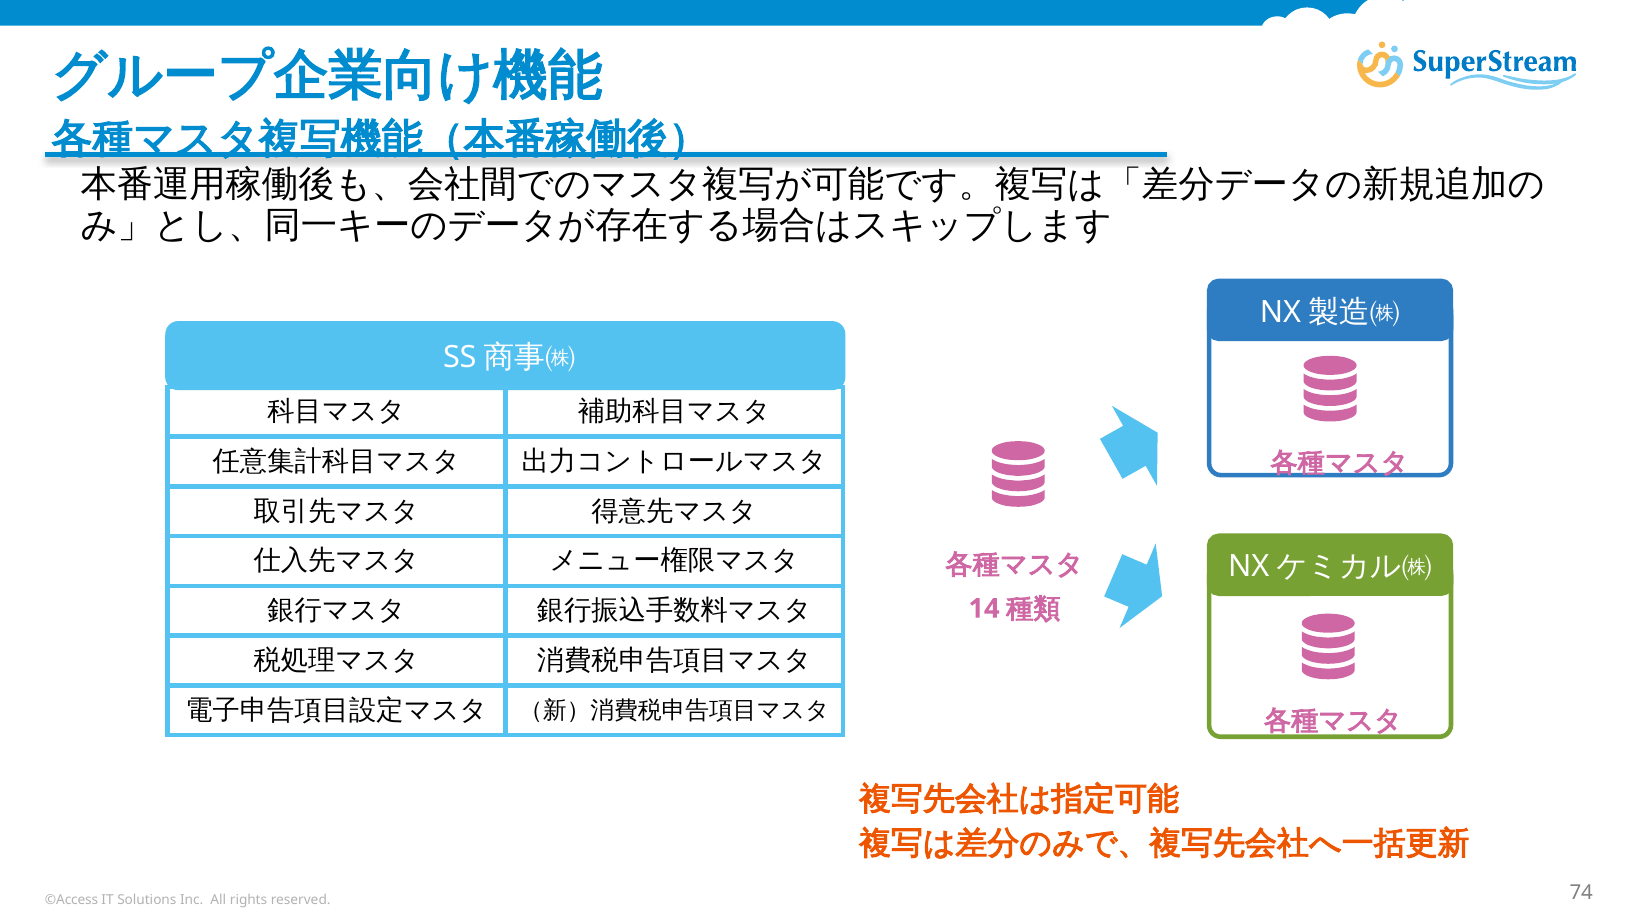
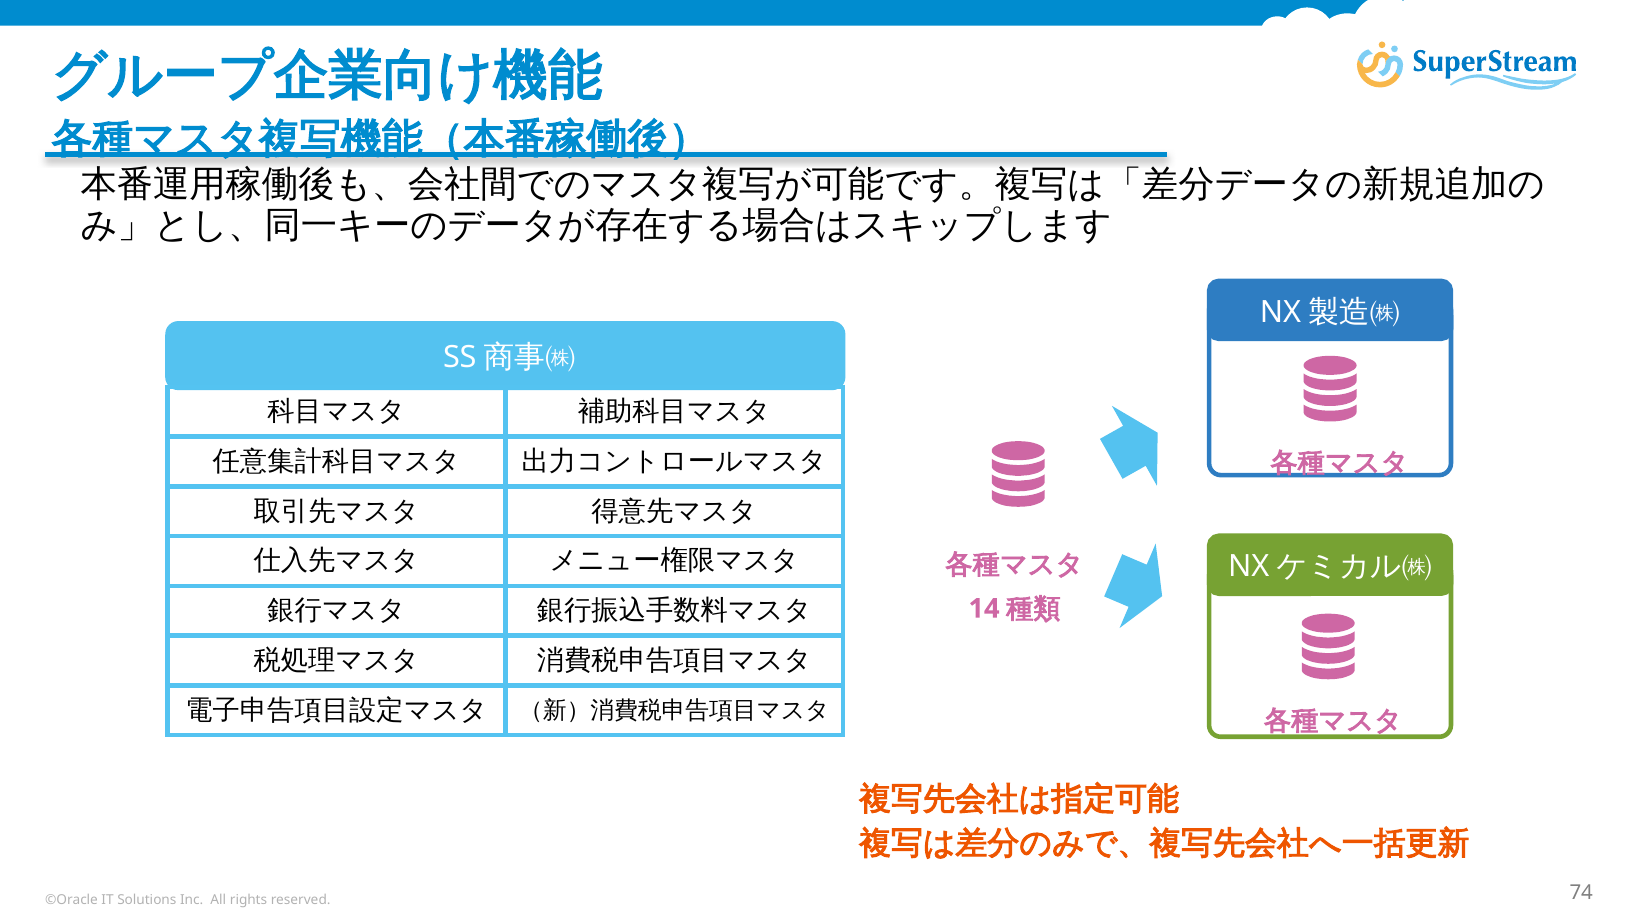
©Access: ©Access -> ©Oracle
